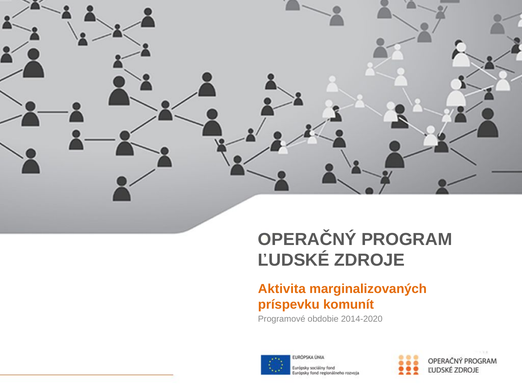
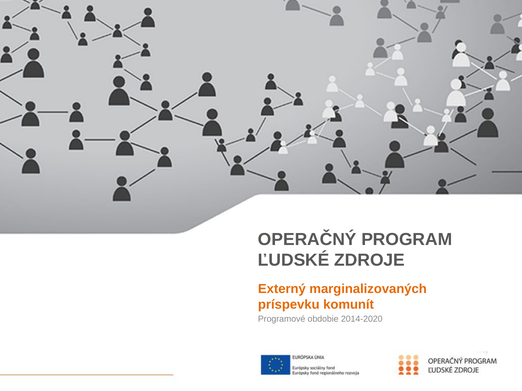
Aktivita: Aktivita -> Externý
